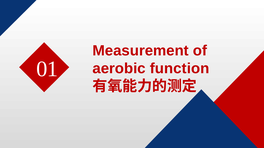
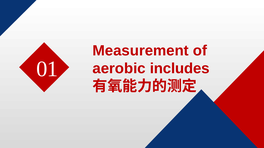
function: function -> includes
